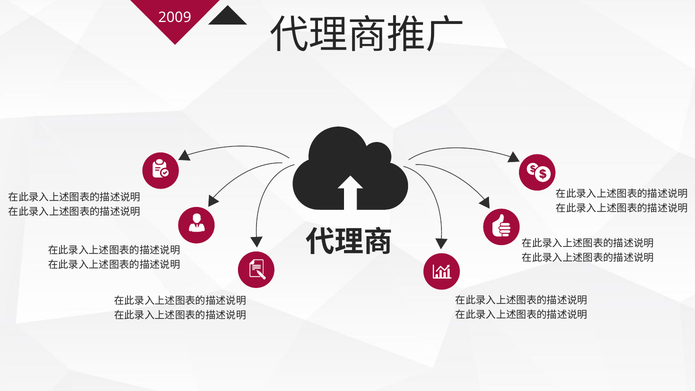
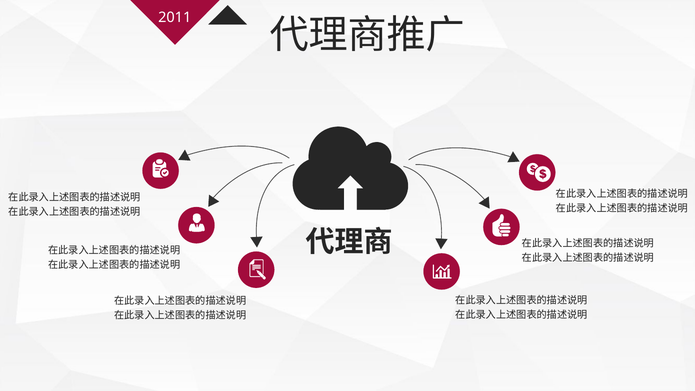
2009: 2009 -> 2011
